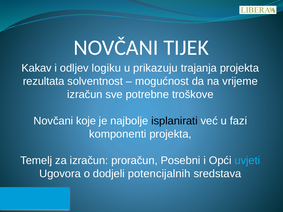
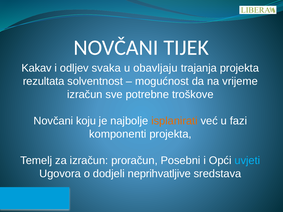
logiku: logiku -> svaka
prikazuju: prikazuju -> obavljaju
koje: koje -> koju
isplanirati colour: black -> orange
potencijalnih: potencijalnih -> neprihvatljive
